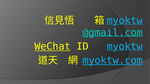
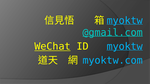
myoktw.com underline: present -> none
